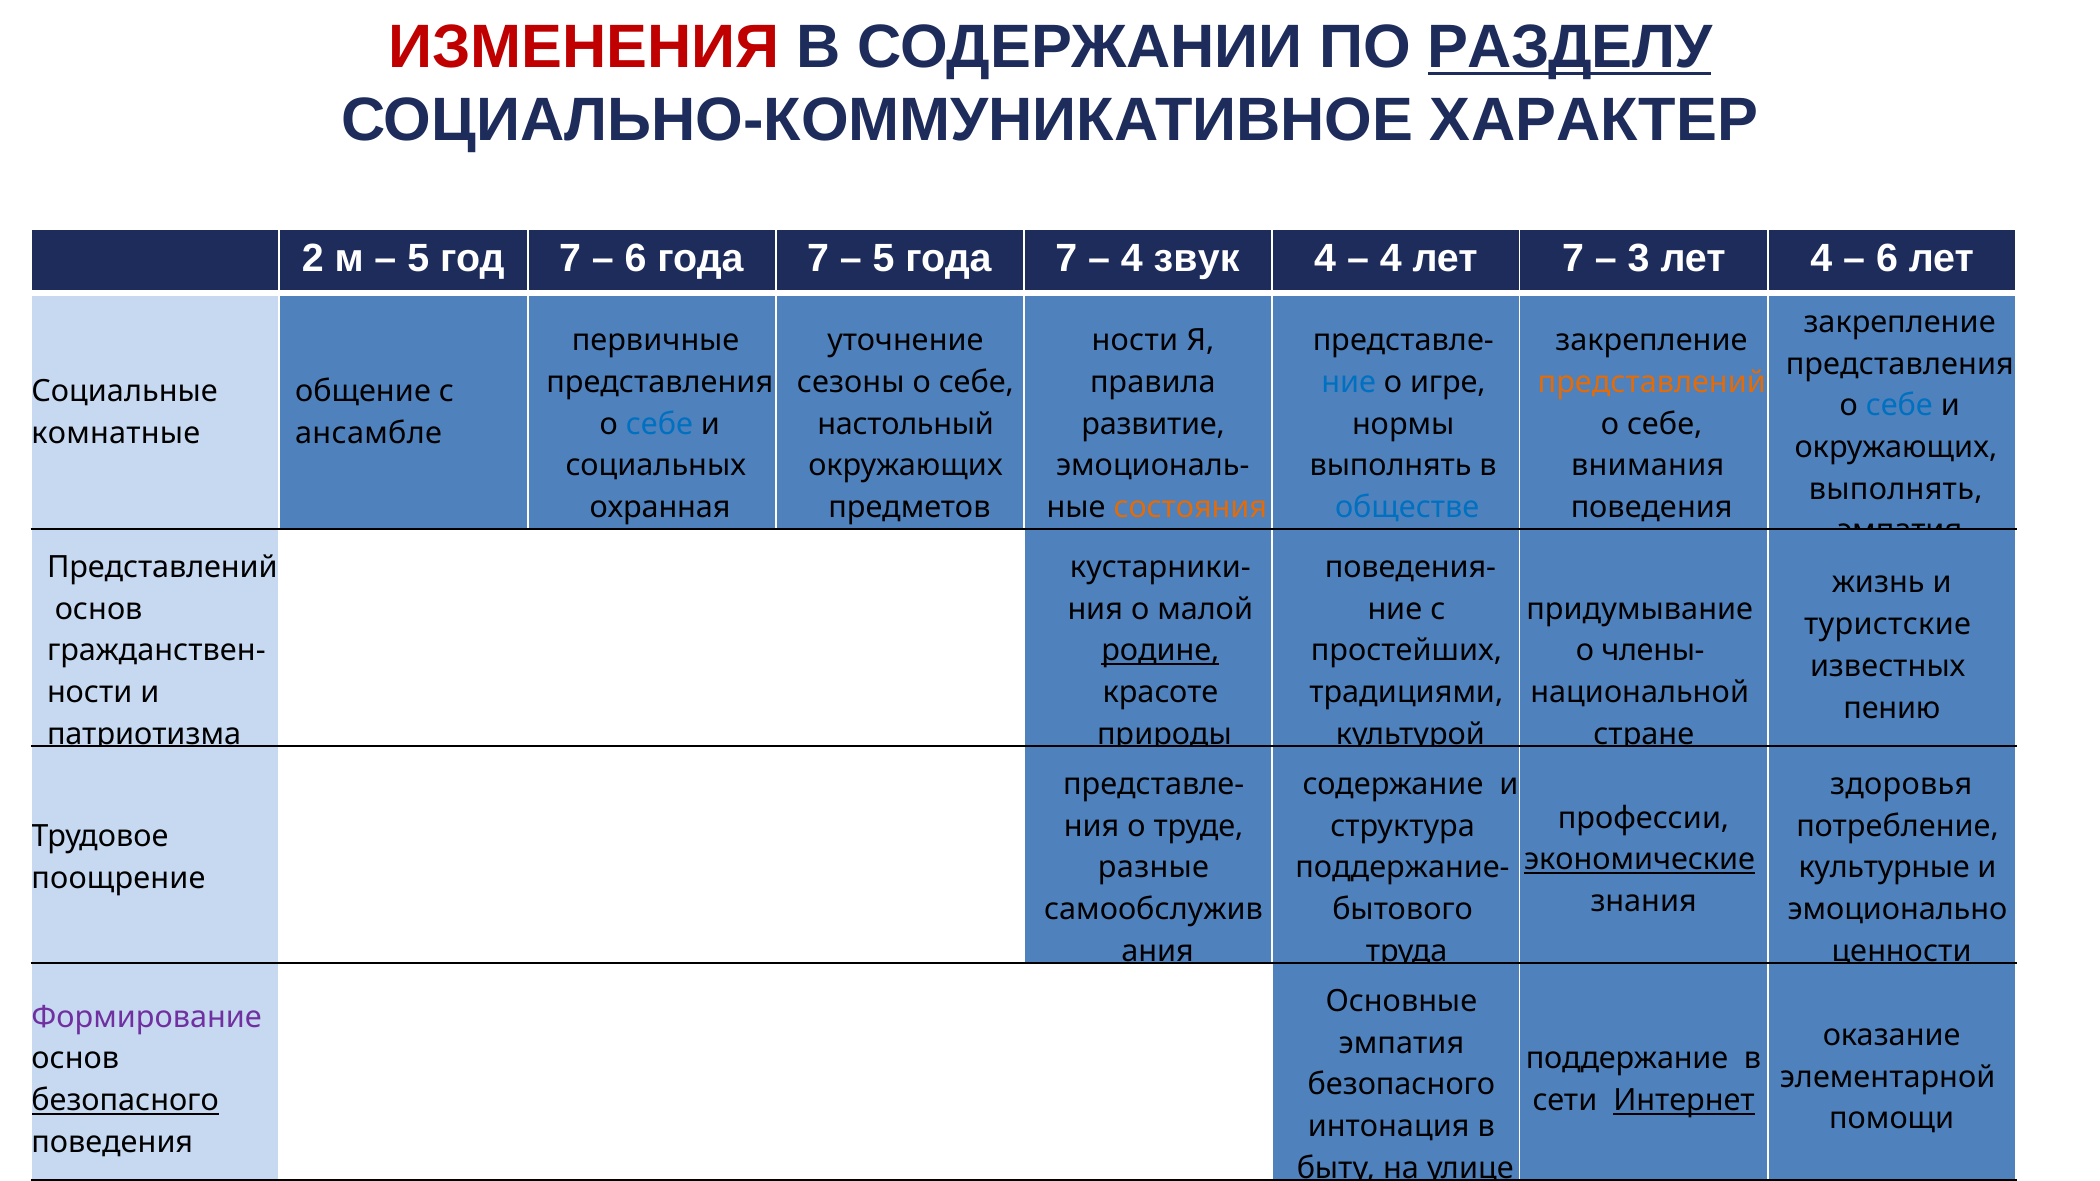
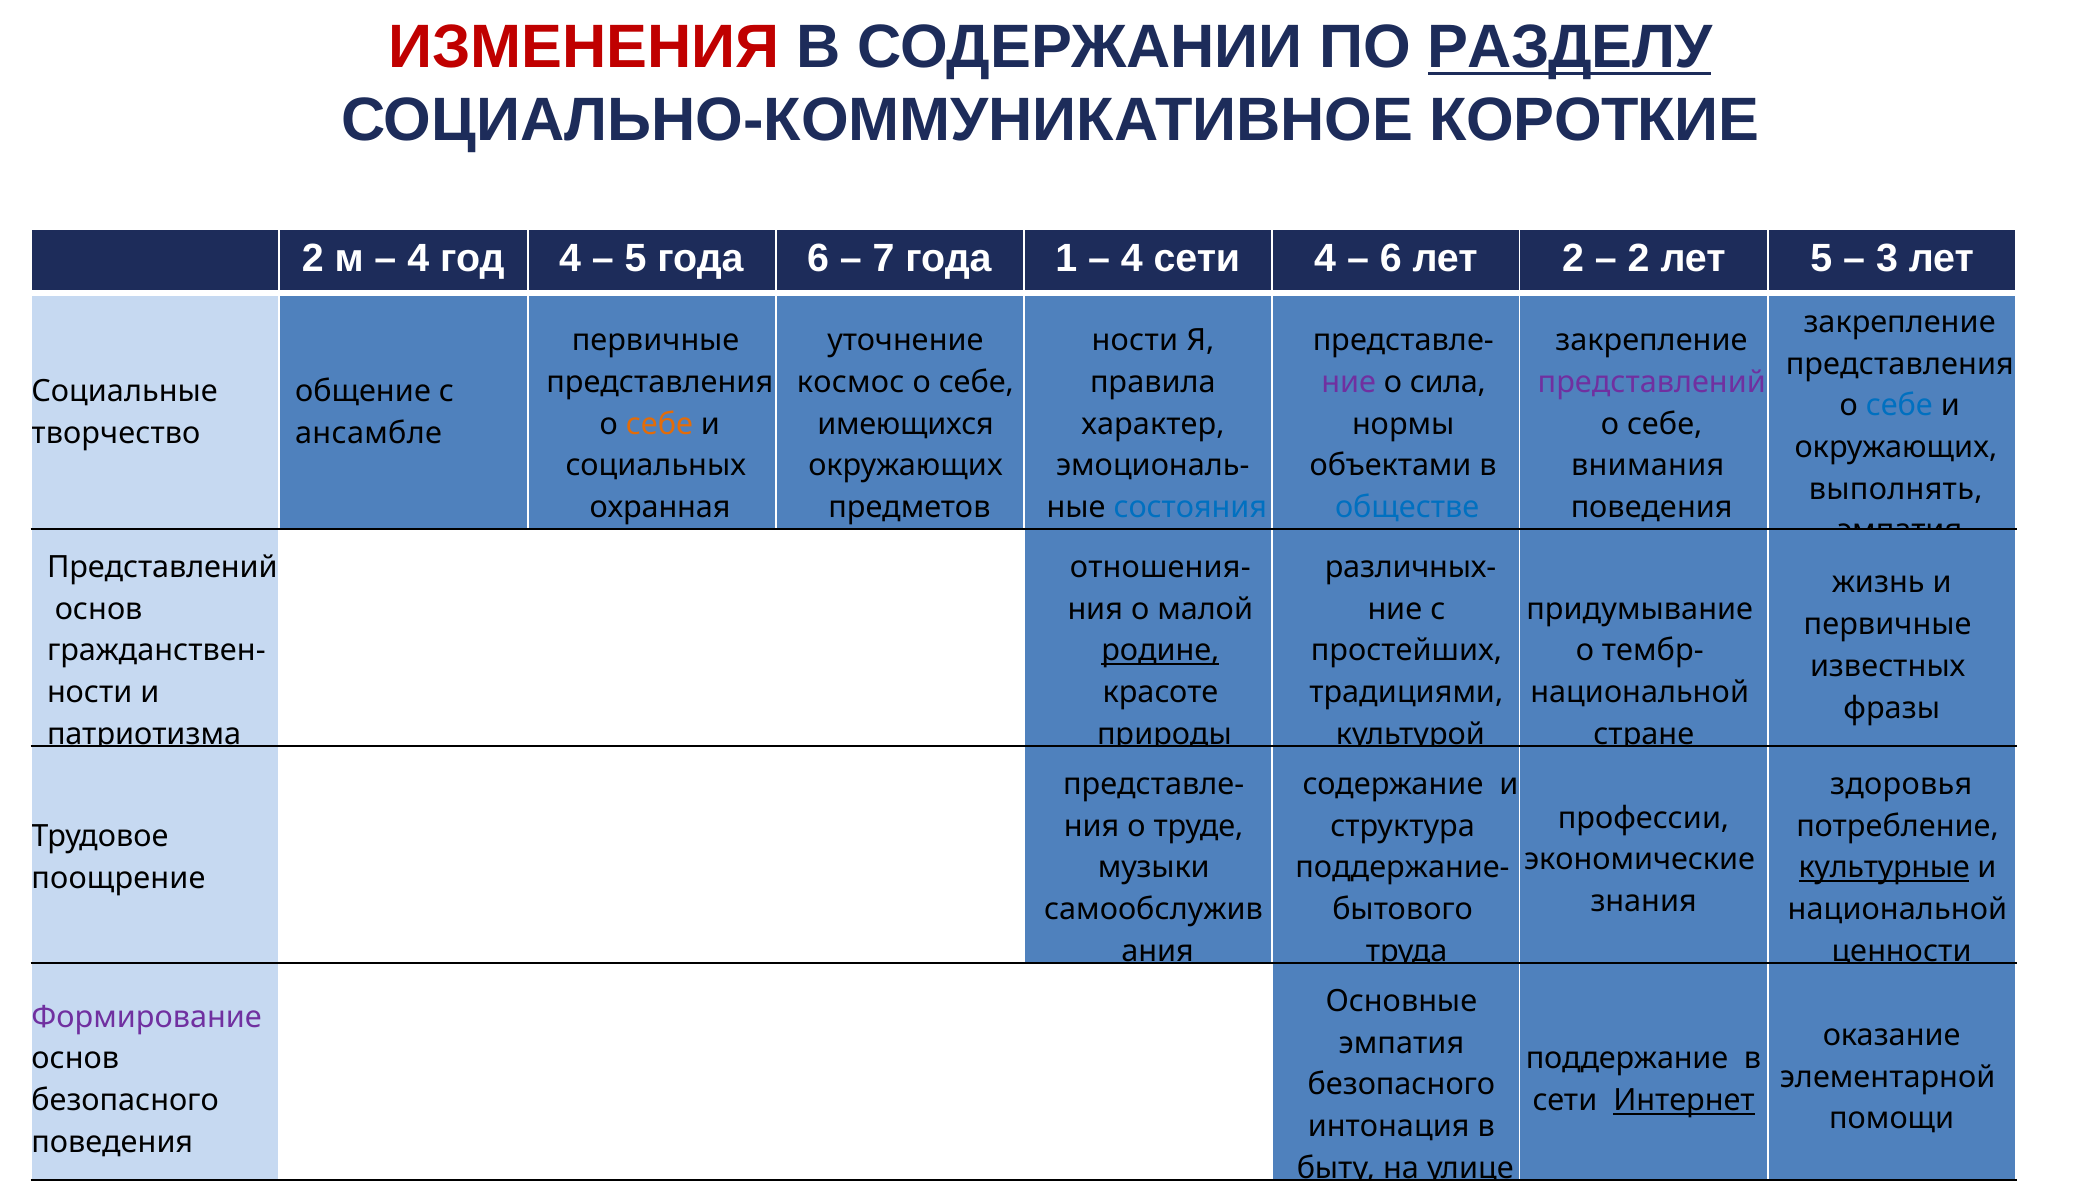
ХАРАКТЕР: ХАРАКТЕР -> КОРОТКИЕ
5 at (418, 258): 5 -> 4
год 7: 7 -> 4
6 at (636, 258): 6 -> 5
7 at (818, 258): 7 -> 6
5 at (884, 258): 5 -> 7
7 at (1066, 258): 7 -> 1
4 звук: звук -> сети
4 at (1391, 258): 4 -> 6
лет 7: 7 -> 2
3 at (1639, 258): 3 -> 2
лет 4: 4 -> 5
6 at (1887, 258): 6 -> 3
сезоны: сезоны -> космос
ние at (1349, 382) colour: blue -> purple
игре: игре -> сила
представлений at (1652, 382) colour: orange -> purple
себе at (659, 424) colour: blue -> orange
настольный: настольный -> имеющихся
развитие: развитие -> характер
комнатные: комнатные -> творчество
выполнять at (1391, 466): выполнять -> объектами
состояния colour: orange -> blue
кустарники-: кустарники- -> отношения-
поведения-: поведения- -> различных-
туристские at (1888, 625): туристские -> первичные
члены-: члены- -> тембр-
пению: пению -> фразы
экономические underline: present -> none
разные: разные -> музыки
культурные underline: none -> present
эмоционально at (1897, 910): эмоционально -> национальной
безопасного at (125, 1101) underline: present -> none
